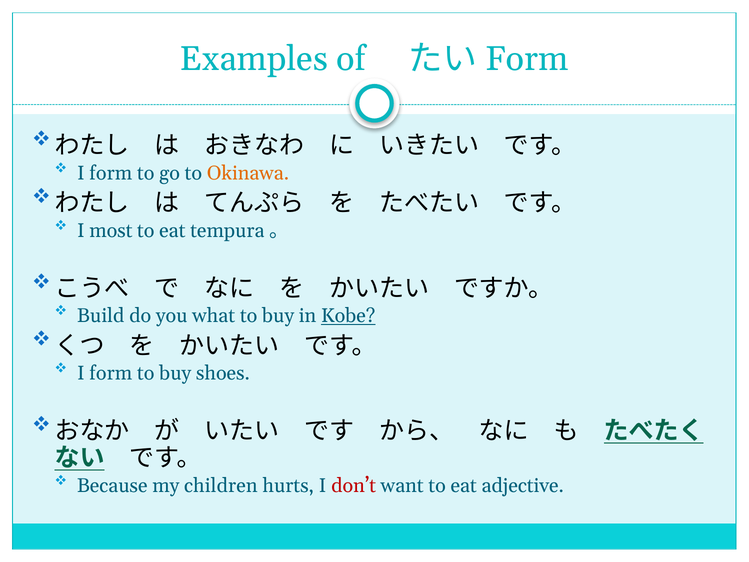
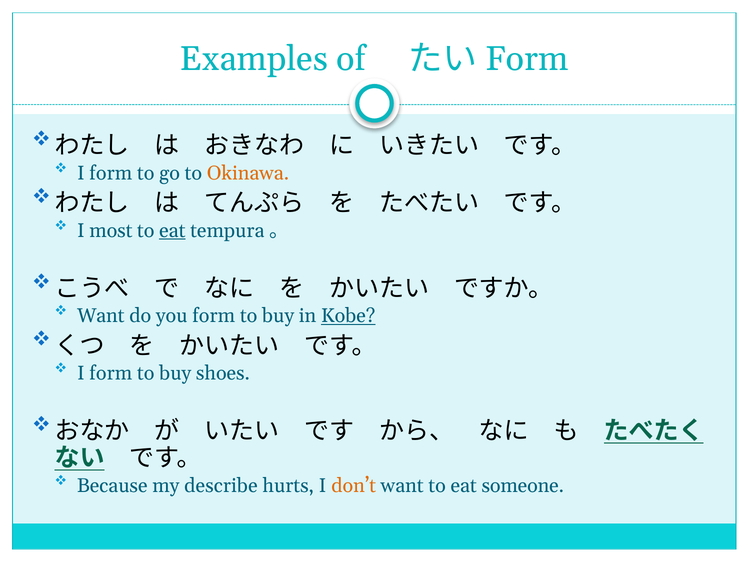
eat at (172, 231) underline: none -> present
Build at (101, 316): Build -> Want
you what: what -> form
children: children -> describe
don’t colour: red -> orange
adjective: adjective -> someone
